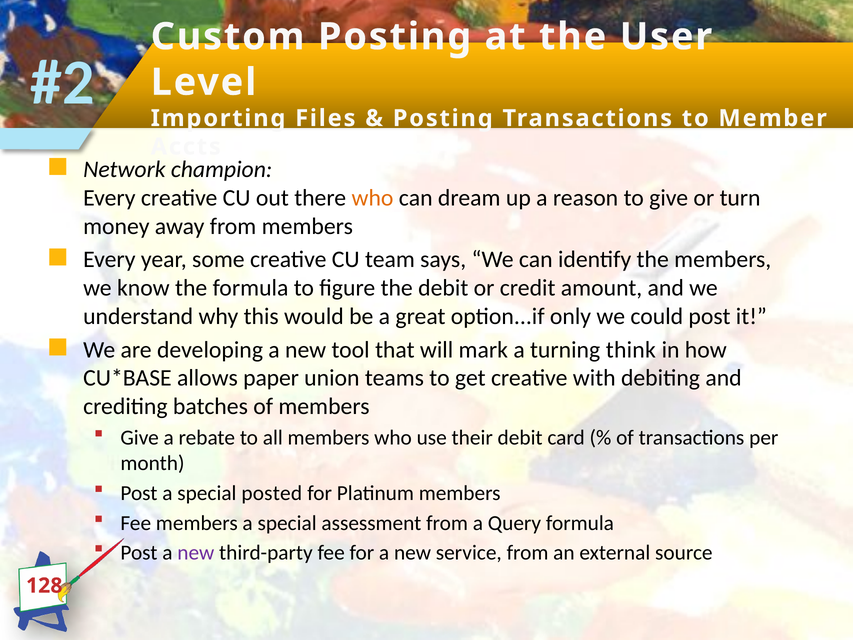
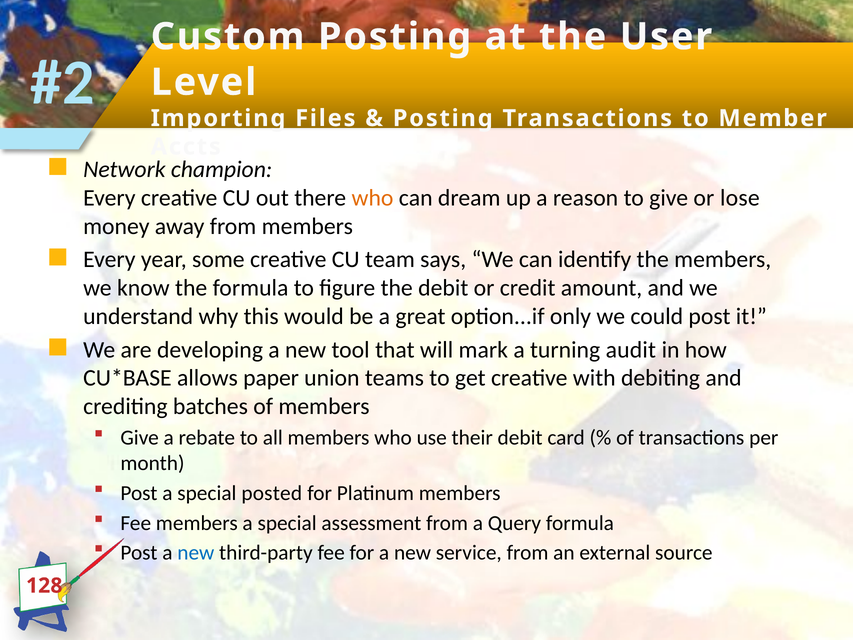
turn: turn -> lose
think: think -> audit
new at (196, 553) colour: purple -> blue
